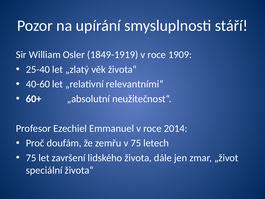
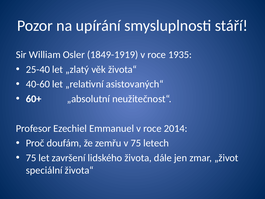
1909: 1909 -> 1935
relevantními“: relevantními“ -> asistovaných“
